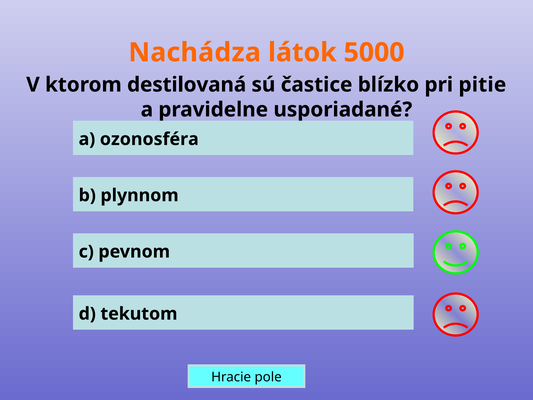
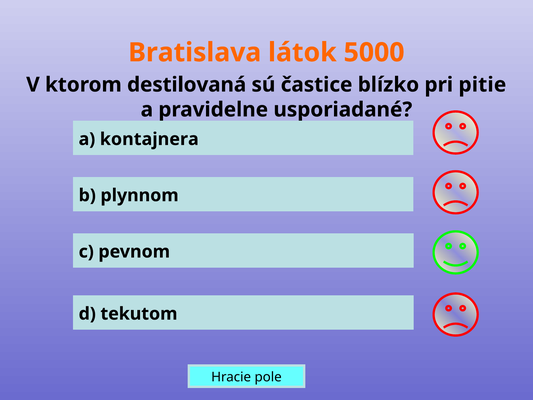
Nachádza: Nachádza -> Bratislava
ozonosféra: ozonosféra -> kontajnera
